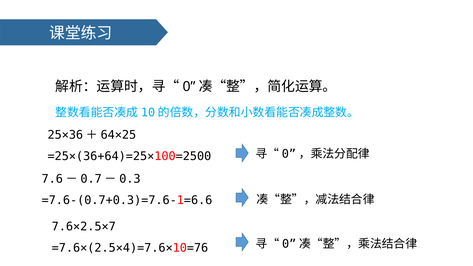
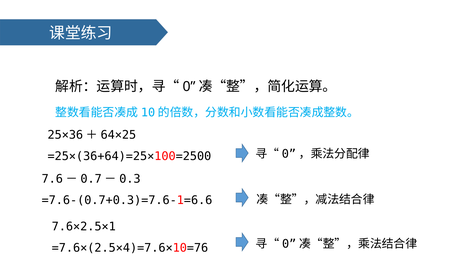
7.6×2.5×7: 7.6×2.5×7 -> 7.6×2.5×1
